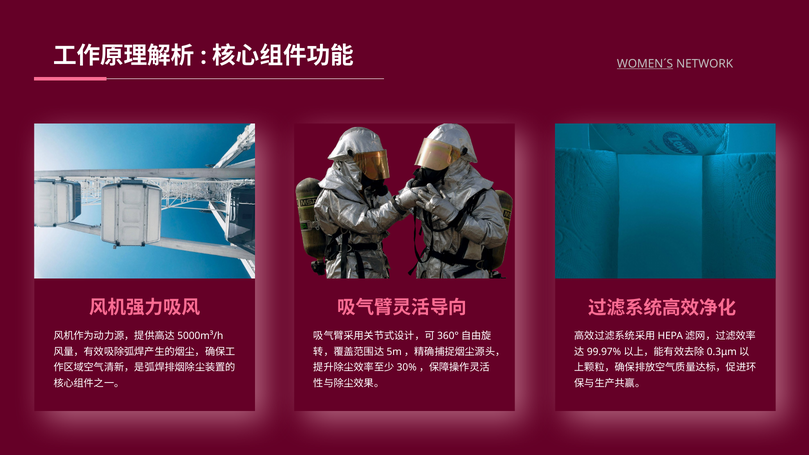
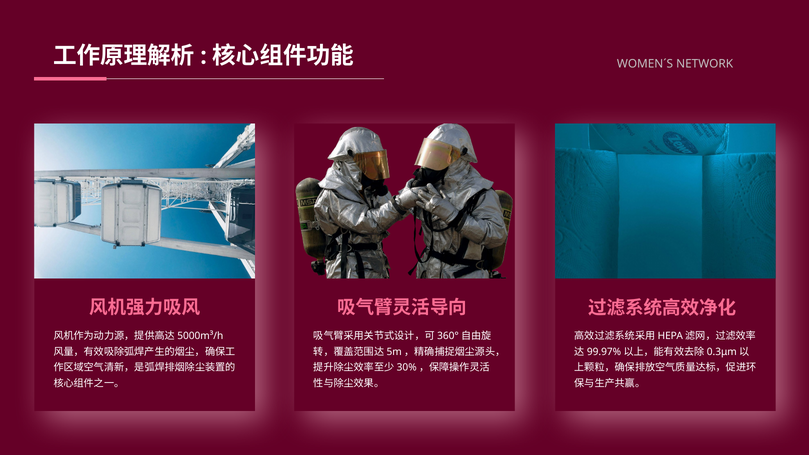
WOMEN´S underline: present -> none
